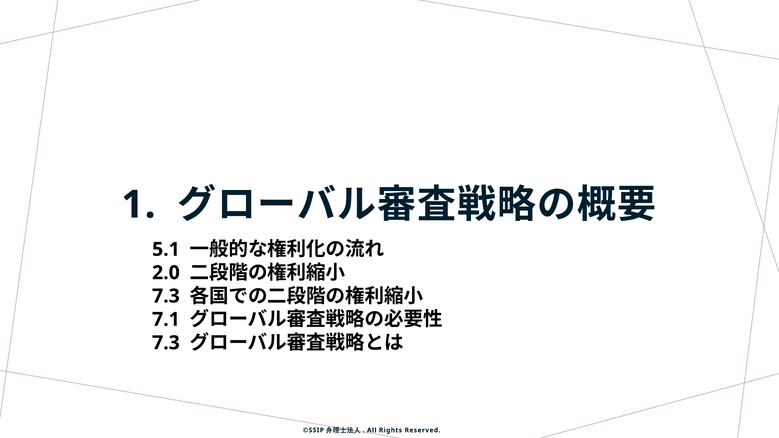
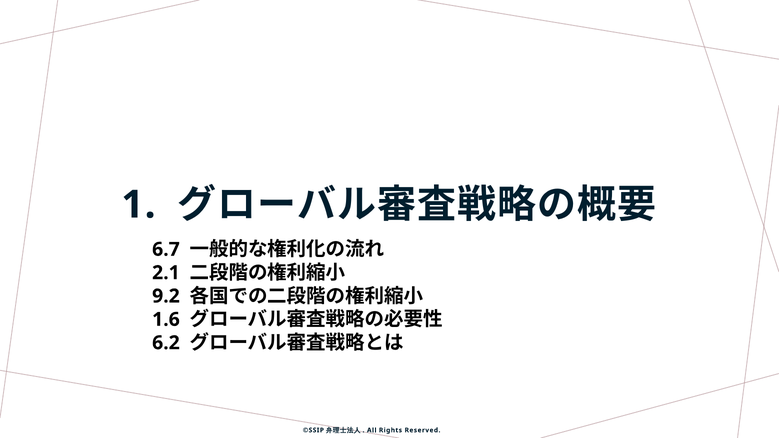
5.1: 5.1 -> 6.7
2.0: 2.0 -> 2.1
7.3 at (166, 296): 7.3 -> 9.2
7.1: 7.1 -> 1.6
7.3 at (166, 343): 7.3 -> 6.2
